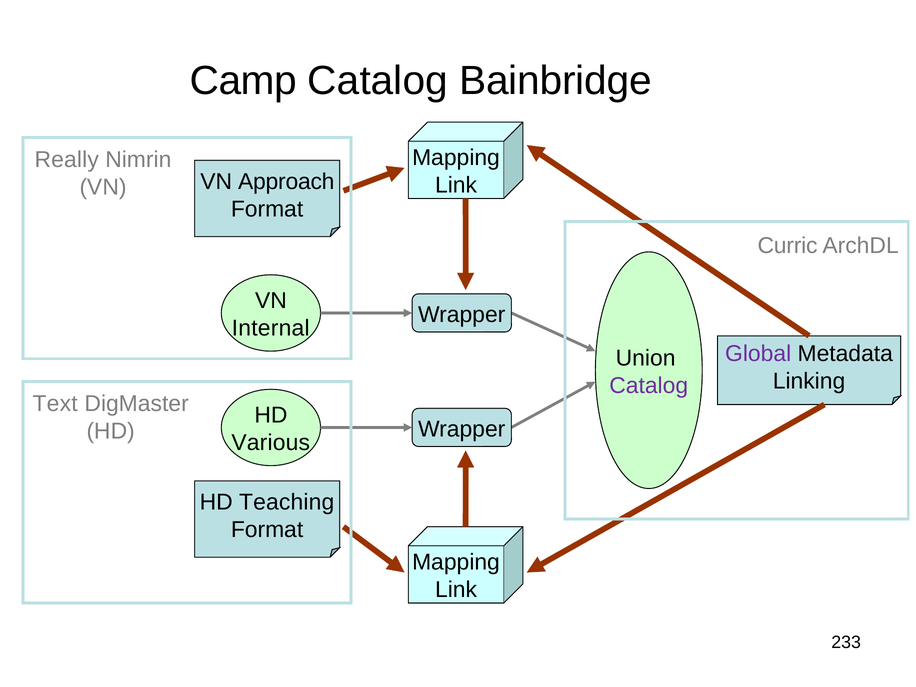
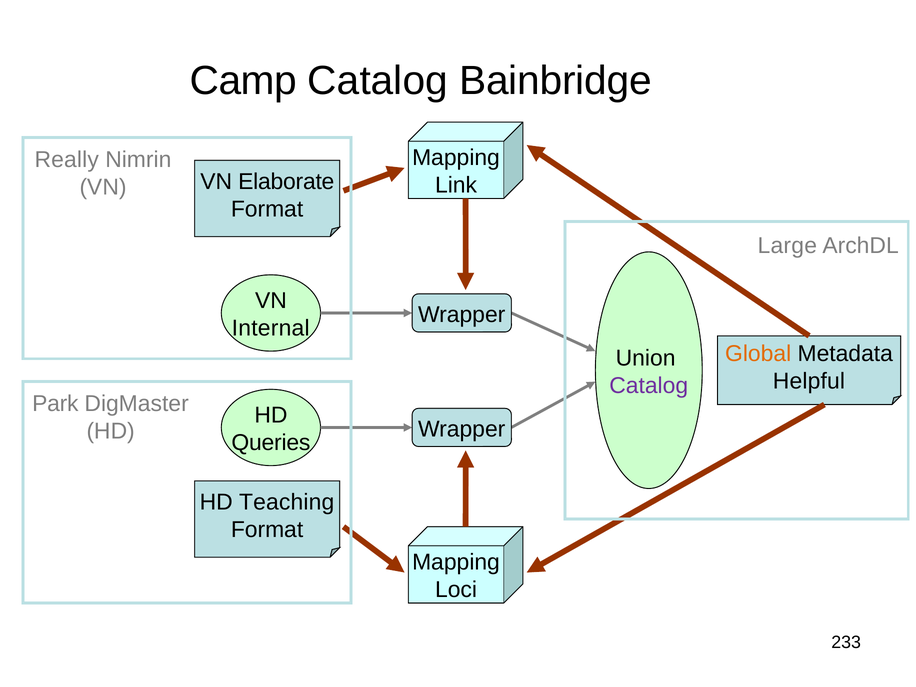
Approach: Approach -> Elaborate
Curric: Curric -> Large
Global colour: purple -> orange
Linking: Linking -> Helpful
Text: Text -> Park
Various: Various -> Queries
Link at (456, 590): Link -> Loci
